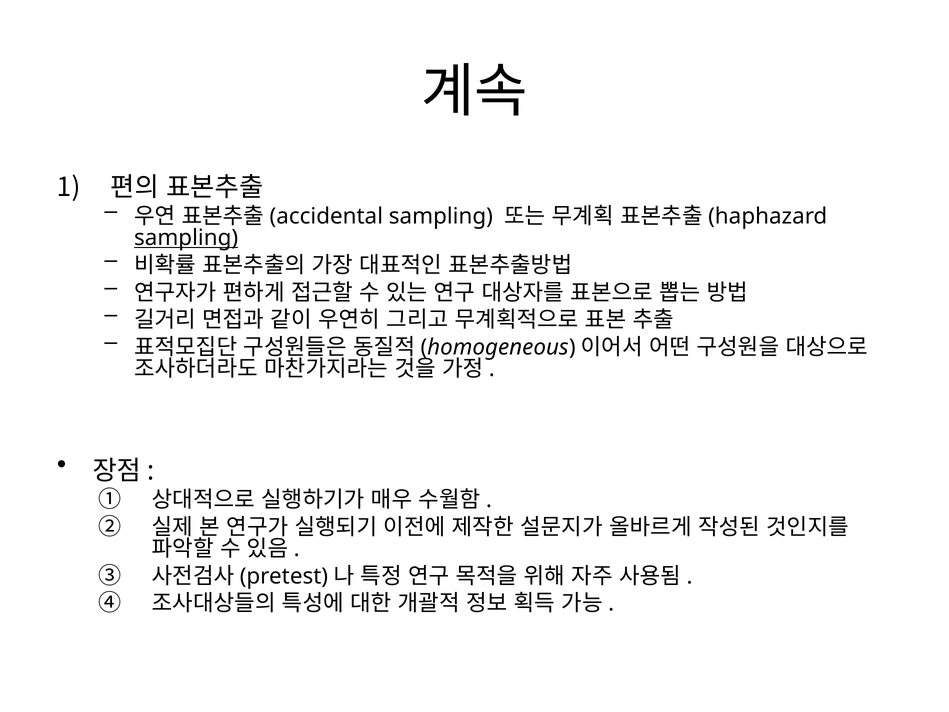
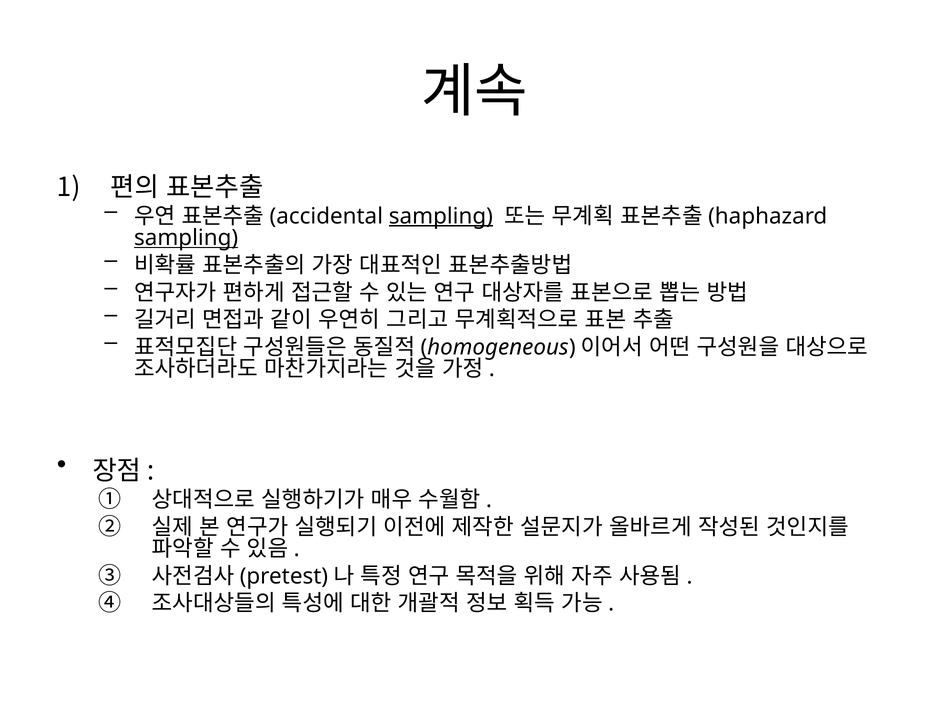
sampling at (441, 216) underline: none -> present
